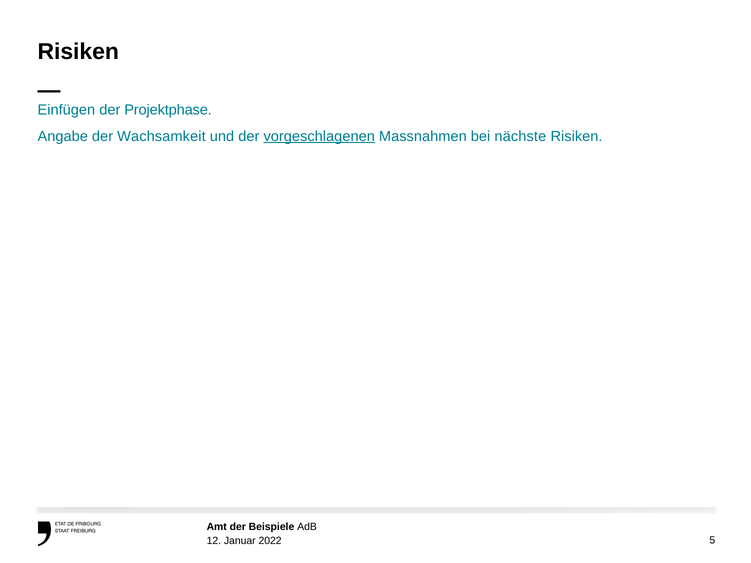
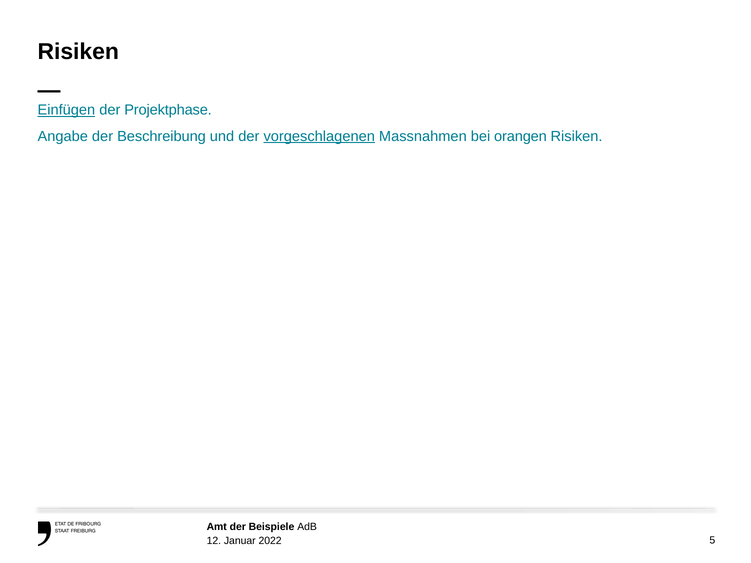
Einfügen underline: none -> present
Wachsamkeit: Wachsamkeit -> Beschreibung
nächste: nächste -> orangen
